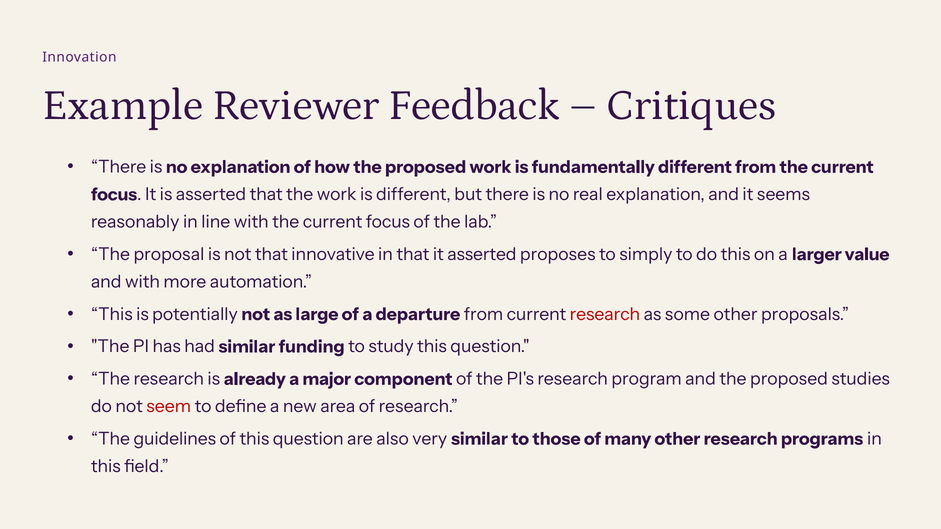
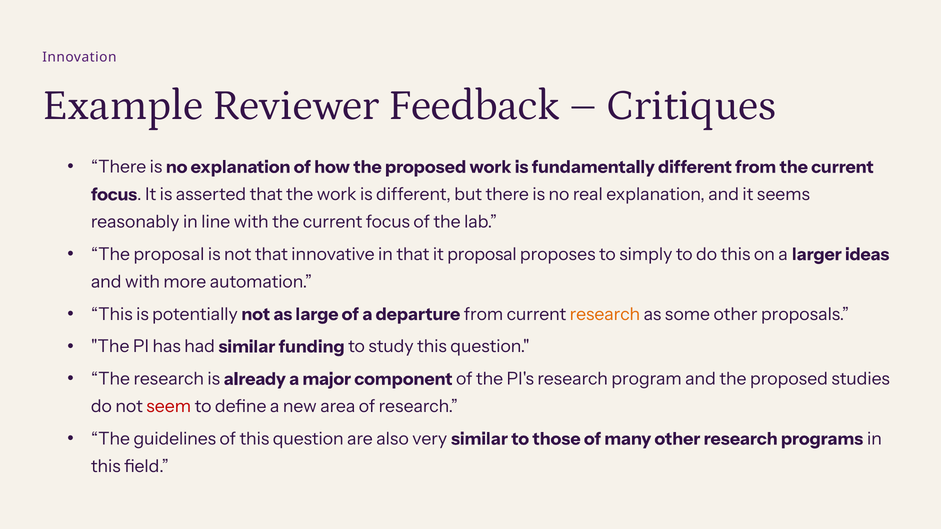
it asserted: asserted -> proposal
value: value -> ideas
research at (605, 314) colour: red -> orange
